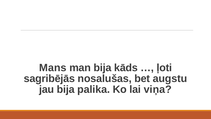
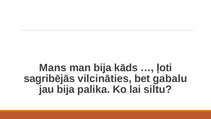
nosalušas: nosalušas -> vilcināties
augstu: augstu -> gabalu
viņa: viņa -> siltu
